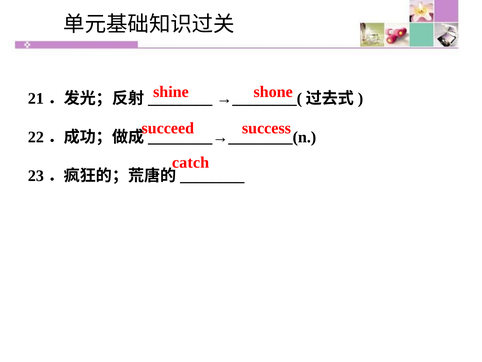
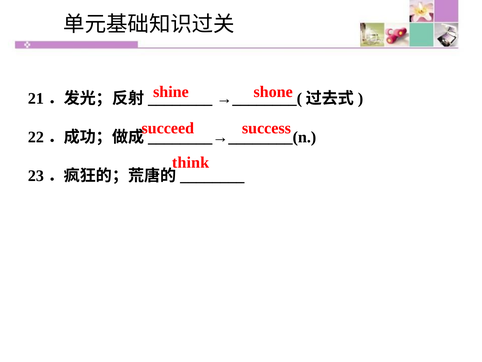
catch: catch -> think
